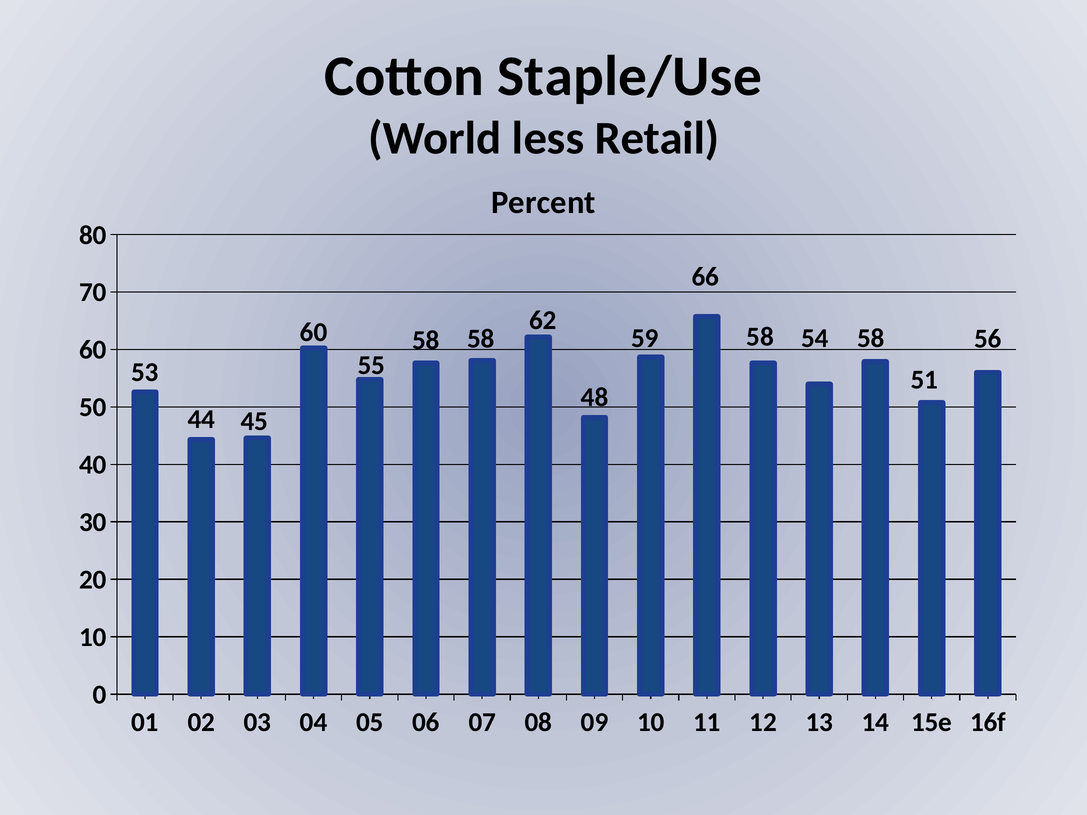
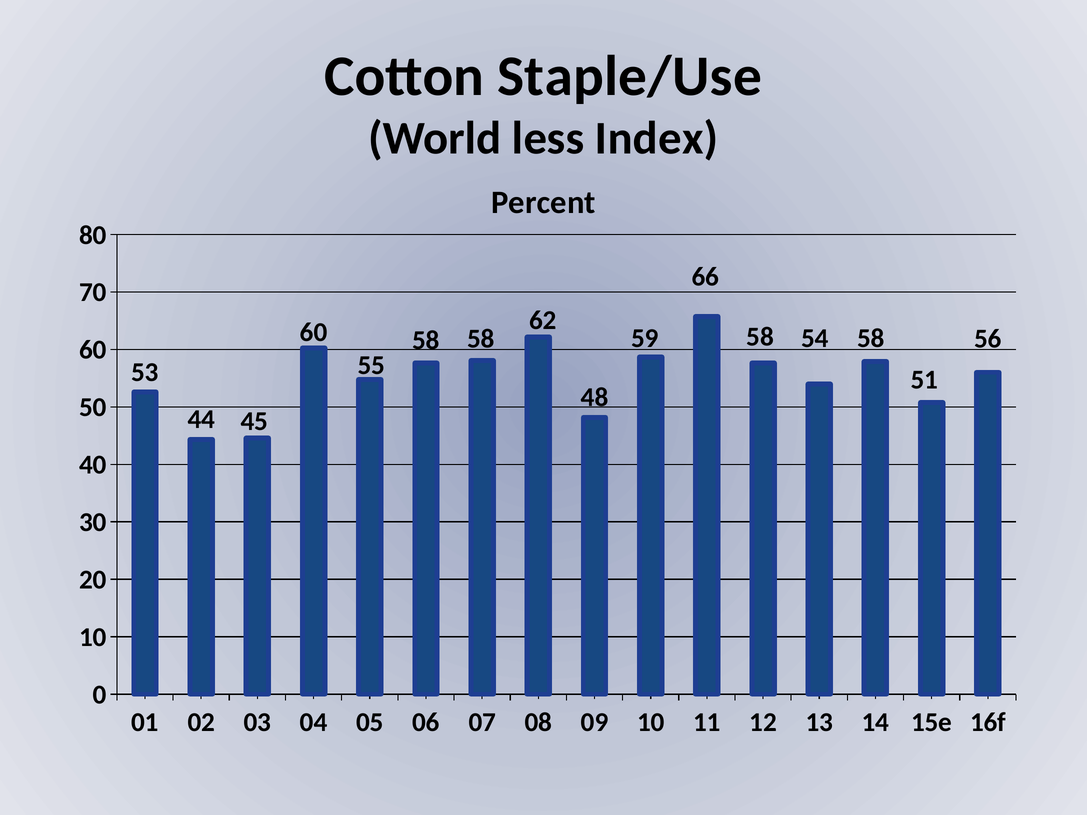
Retail: Retail -> Index
